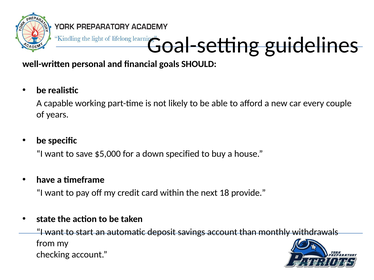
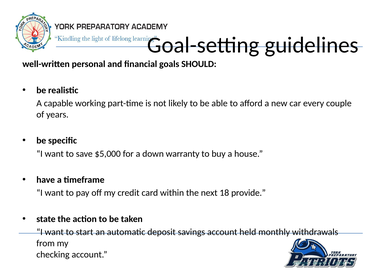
specified: specified -> warranty
than: than -> held
